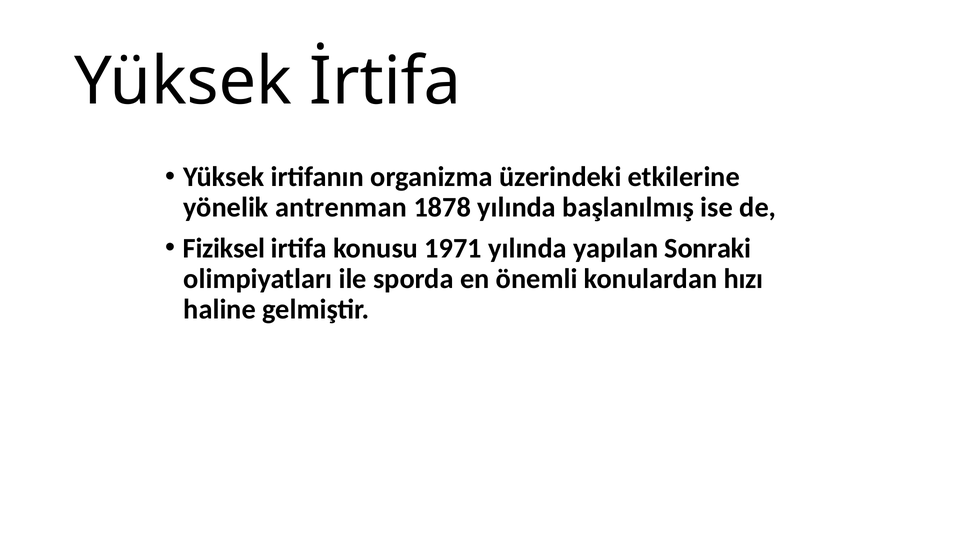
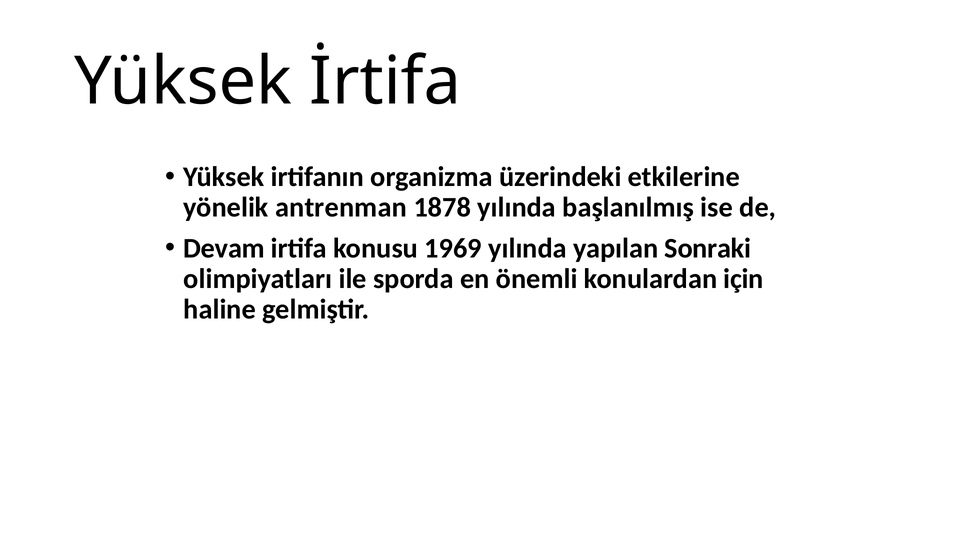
Fiziksel: Fiziksel -> Devam
1971: 1971 -> 1969
hızı: hızı -> için
